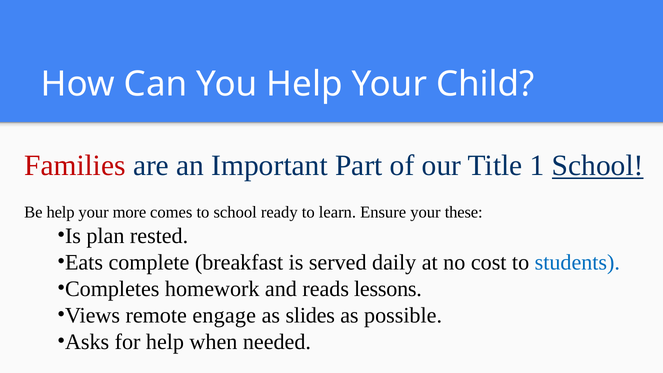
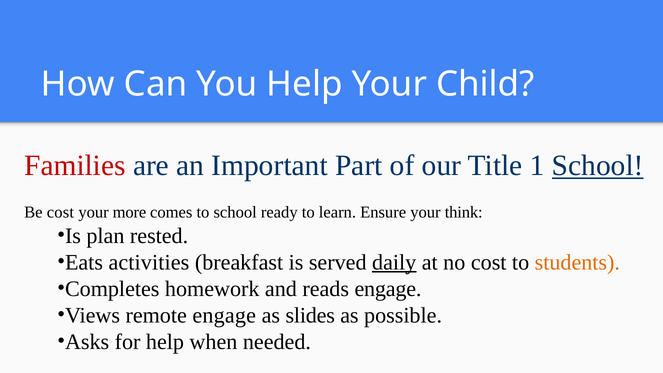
Be help: help -> cost
these: these -> think
complete: complete -> activities
daily underline: none -> present
students colour: blue -> orange
reads lessons: lessons -> engage
